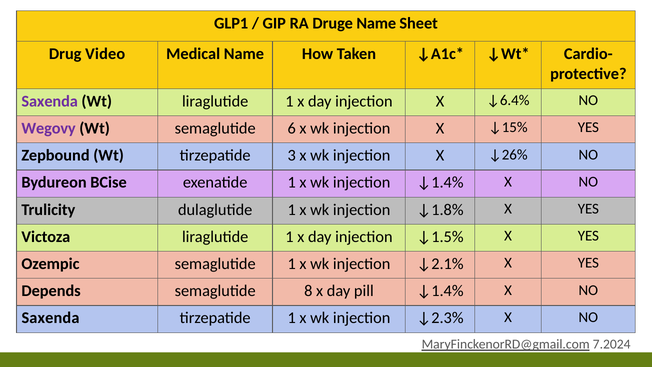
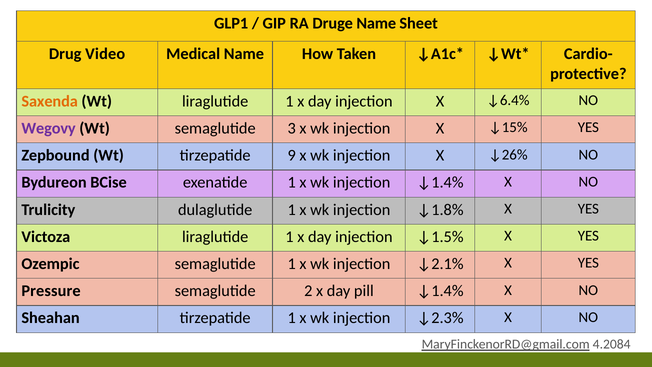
Saxenda at (50, 101) colour: purple -> orange
6: 6 -> 3
3: 3 -> 9
Depends: Depends -> Pressure
8: 8 -> 2
Saxenda at (50, 318): Saxenda -> Sheahan
7.2024: 7.2024 -> 4.2084
